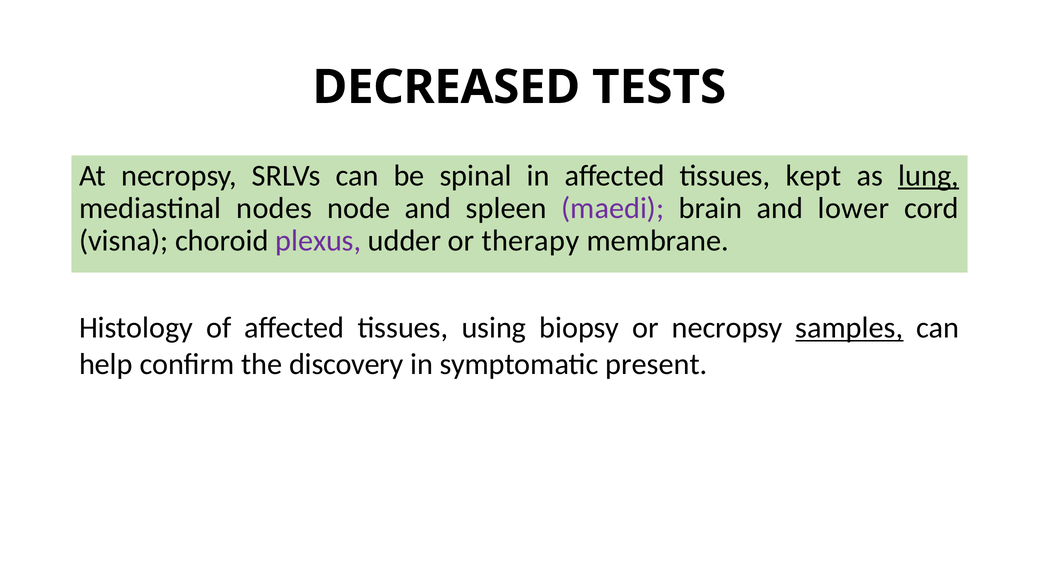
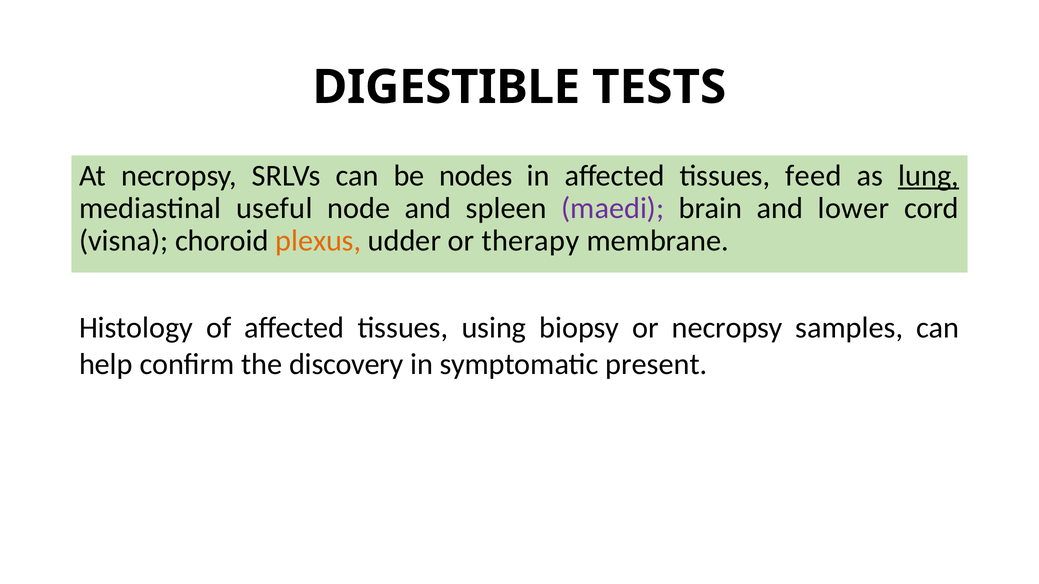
DECREASED: DECREASED -> DIGESTIBLE
spinal: spinal -> nodes
kept: kept -> feed
nodes: nodes -> useful
plexus colour: purple -> orange
samples underline: present -> none
